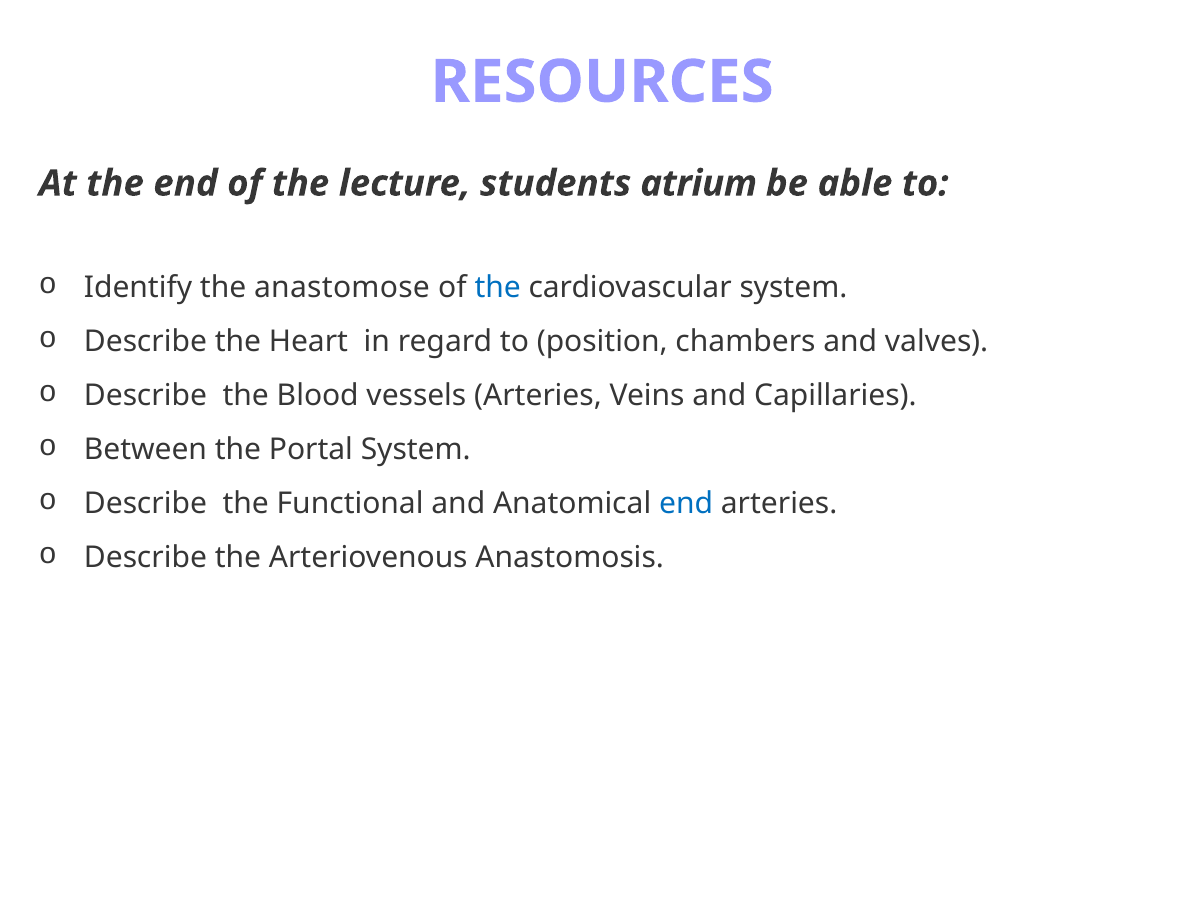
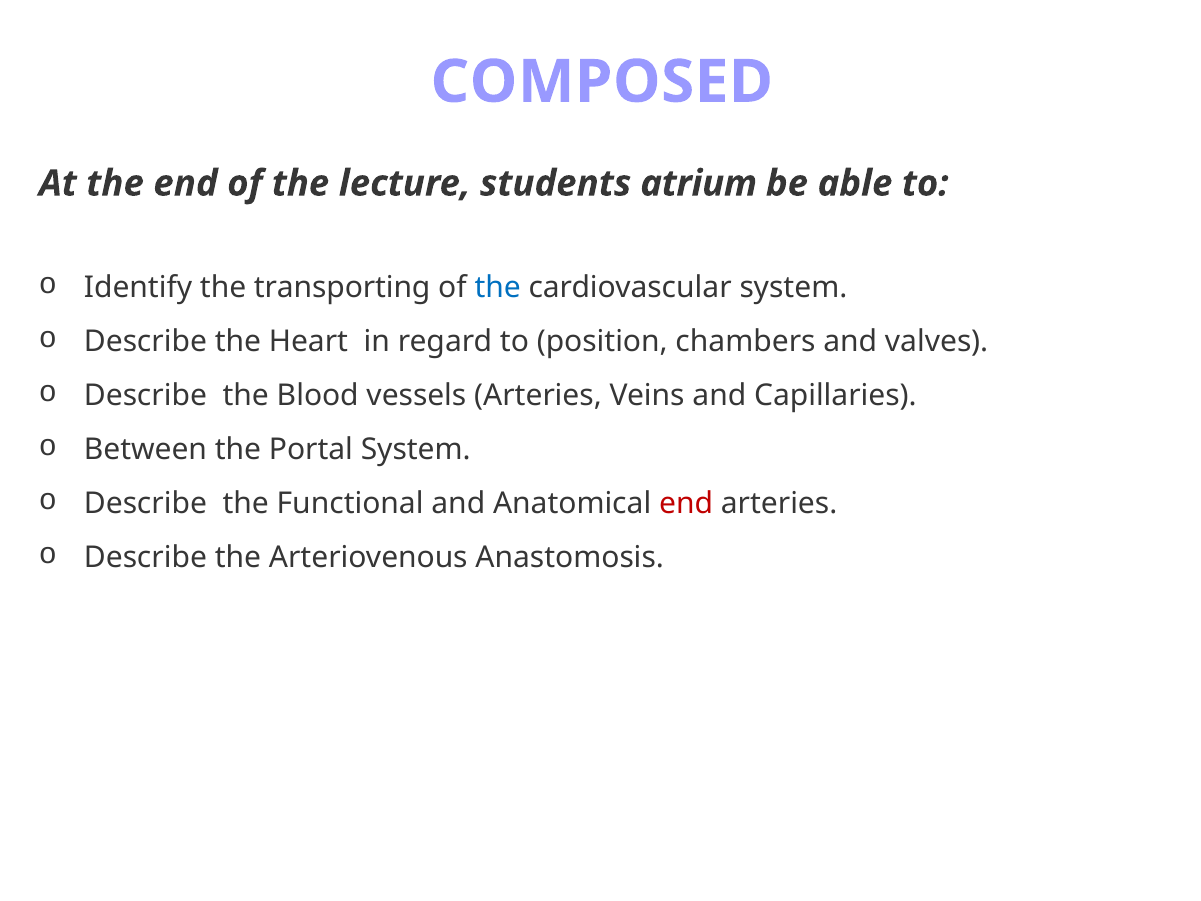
RESOURCES: RESOURCES -> COMPOSED
anastomose: anastomose -> transporting
end at (686, 504) colour: blue -> red
